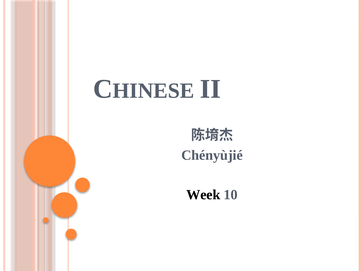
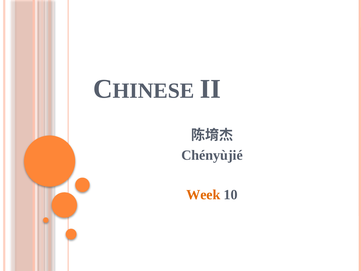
Week colour: black -> orange
